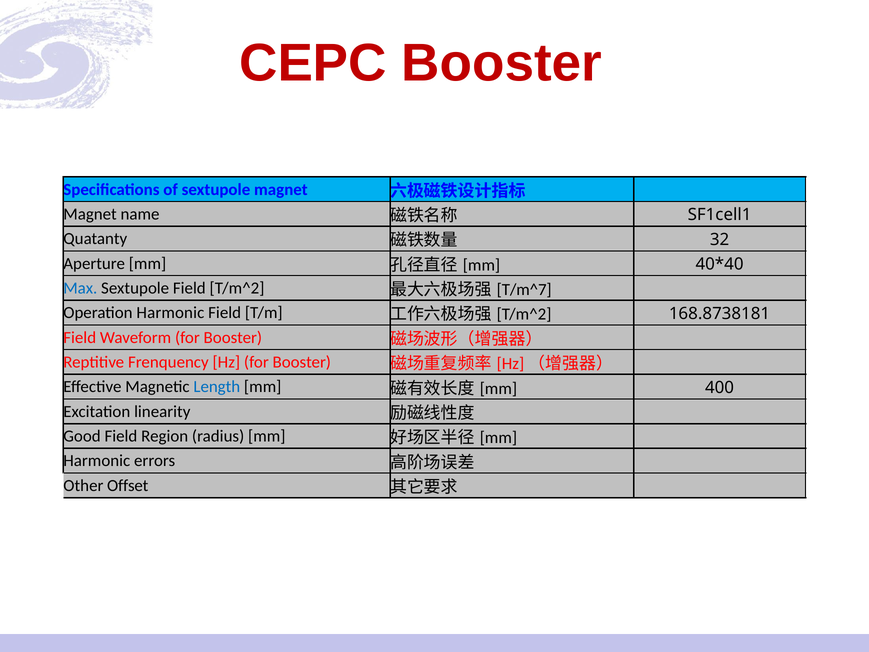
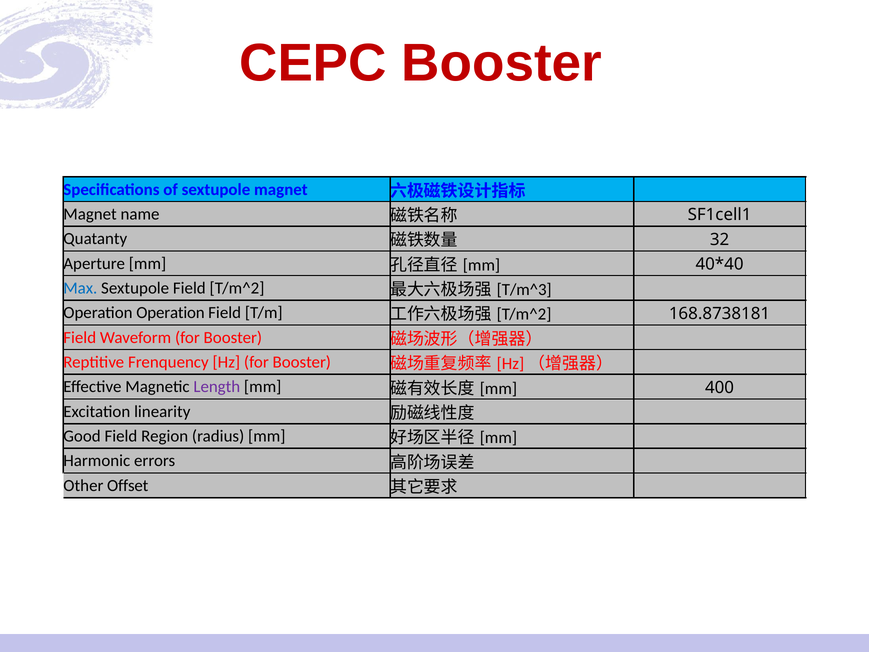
T/m^7: T/m^7 -> T/m^3
Operation Harmonic: Harmonic -> Operation
Length colour: blue -> purple
